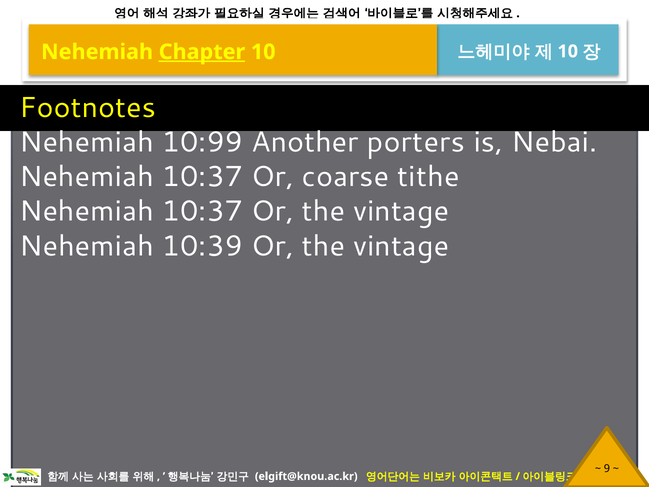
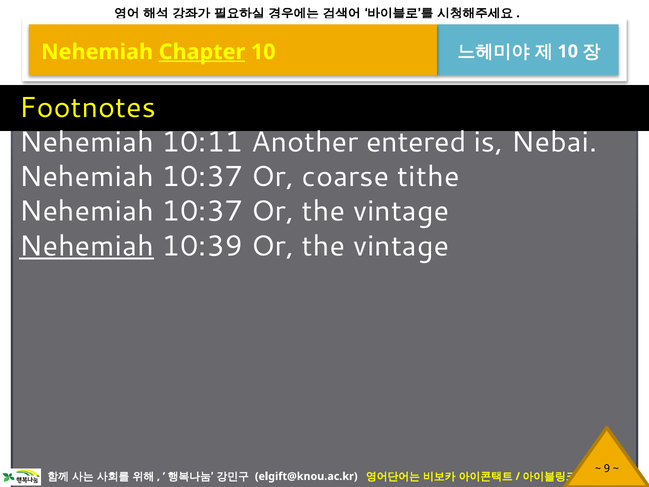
10:99: 10:99 -> 10:11
porters: porters -> entered
Nehemiah at (87, 246) underline: none -> present
